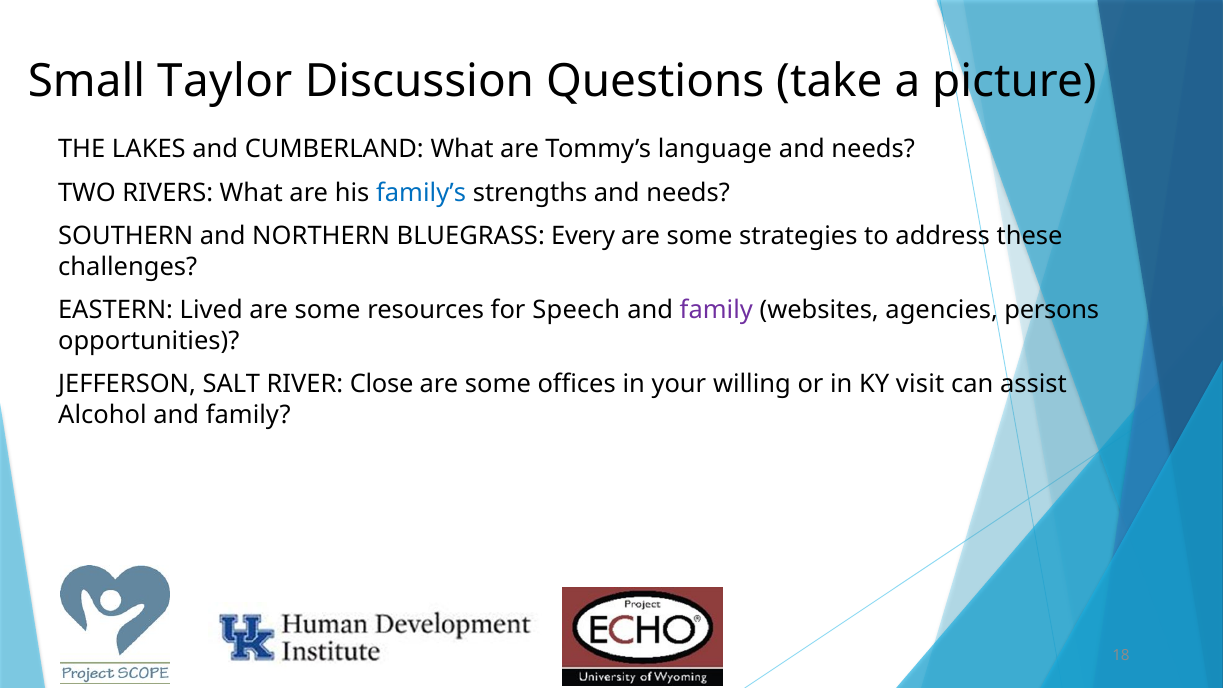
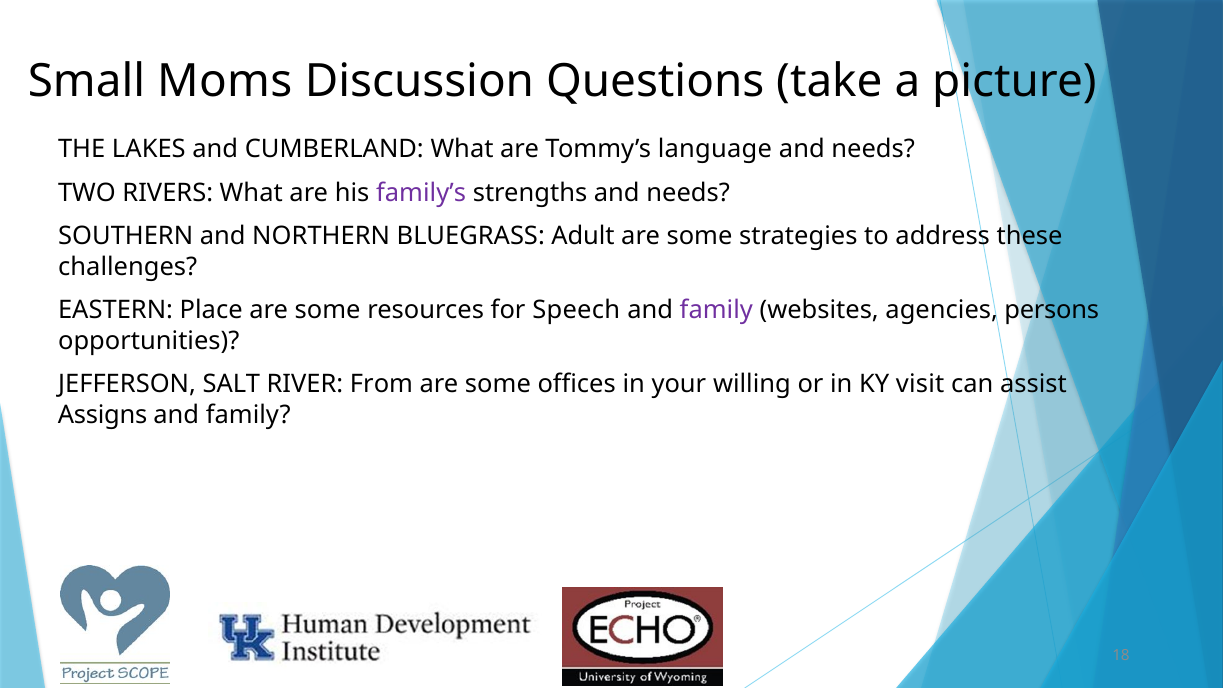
Taylor: Taylor -> Moms
family’s colour: blue -> purple
Every: Every -> Adult
Lived: Lived -> Place
Close: Close -> From
Alcohol: Alcohol -> Assigns
